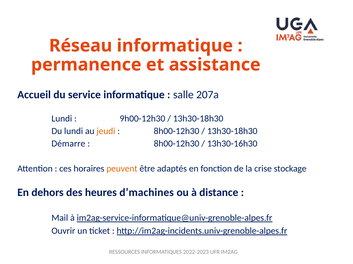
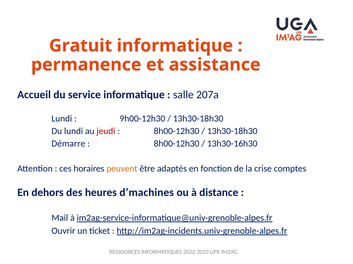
Réseau: Réseau -> Gratuit
jeudi colour: orange -> red
stockage: stockage -> comptes
